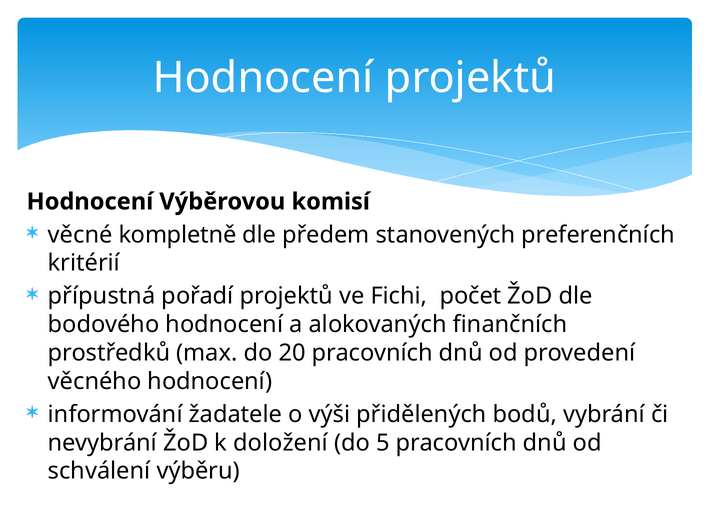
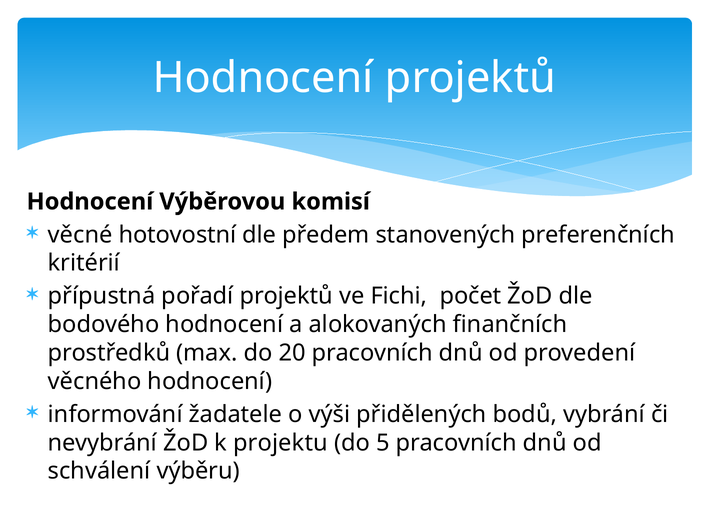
kompletně: kompletně -> hotovostní
doložení: doložení -> projektu
